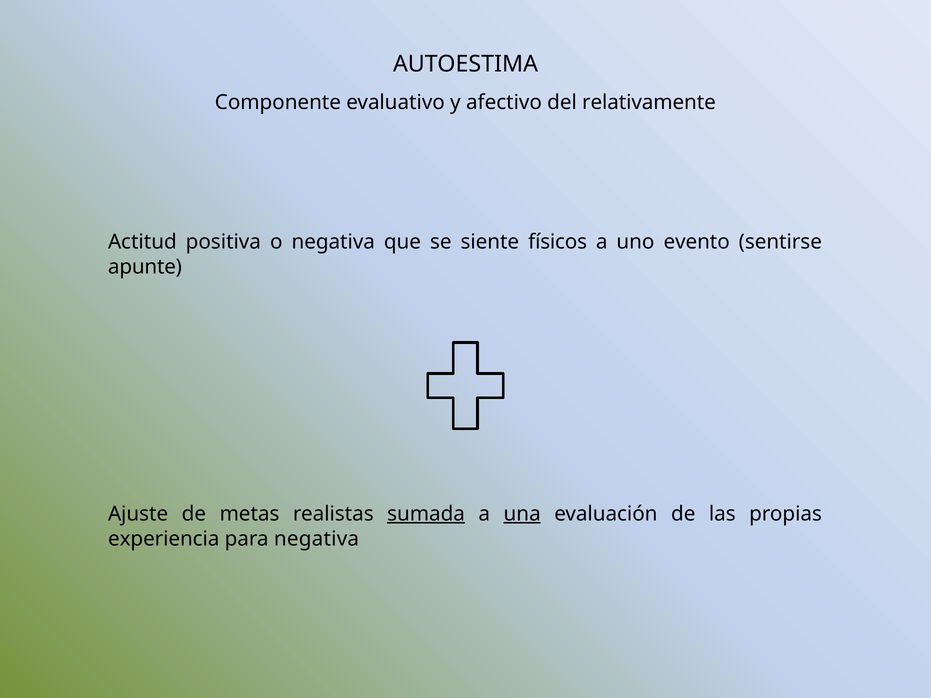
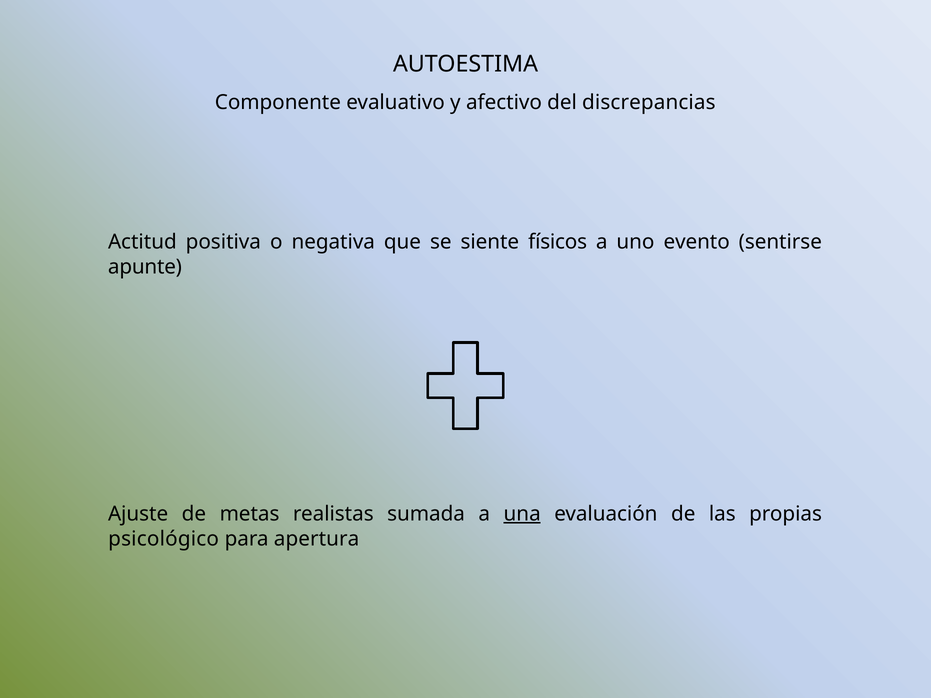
relativamente: relativamente -> discrepancias
sumada underline: present -> none
experiencia: experiencia -> psicológico
para negativa: negativa -> apertura
